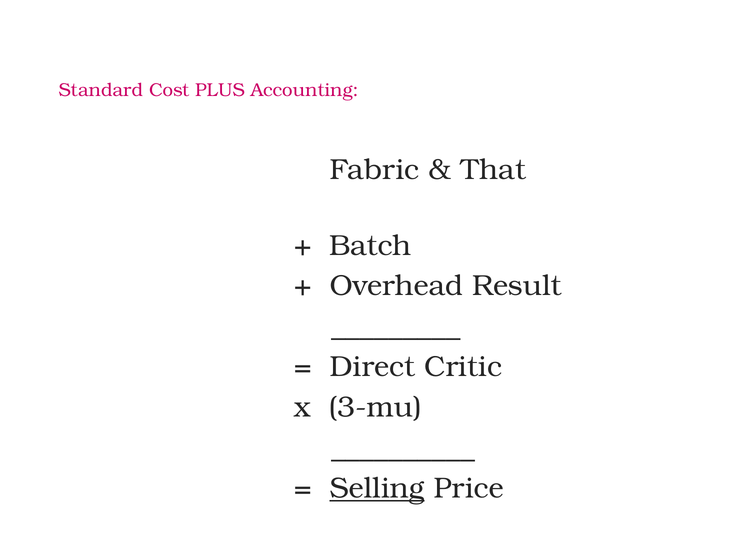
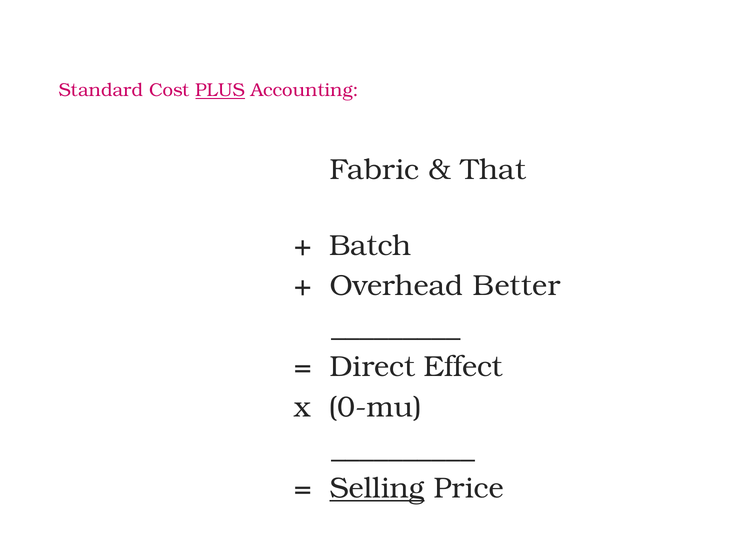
PLUS underline: none -> present
Result: Result -> Better
Critic: Critic -> Effect
3-mu: 3-mu -> 0-mu
